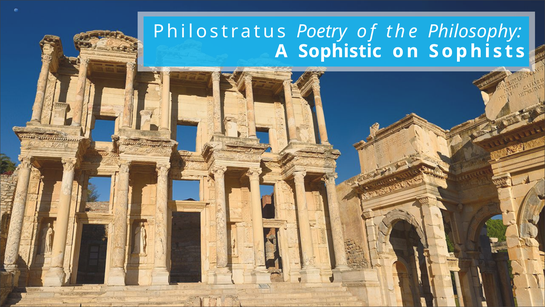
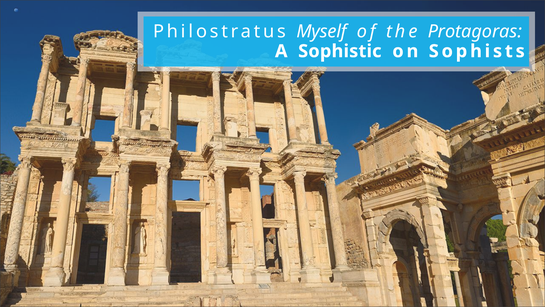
Poetry: Poetry -> Myself
Philosophy: Philosophy -> Protagoras
